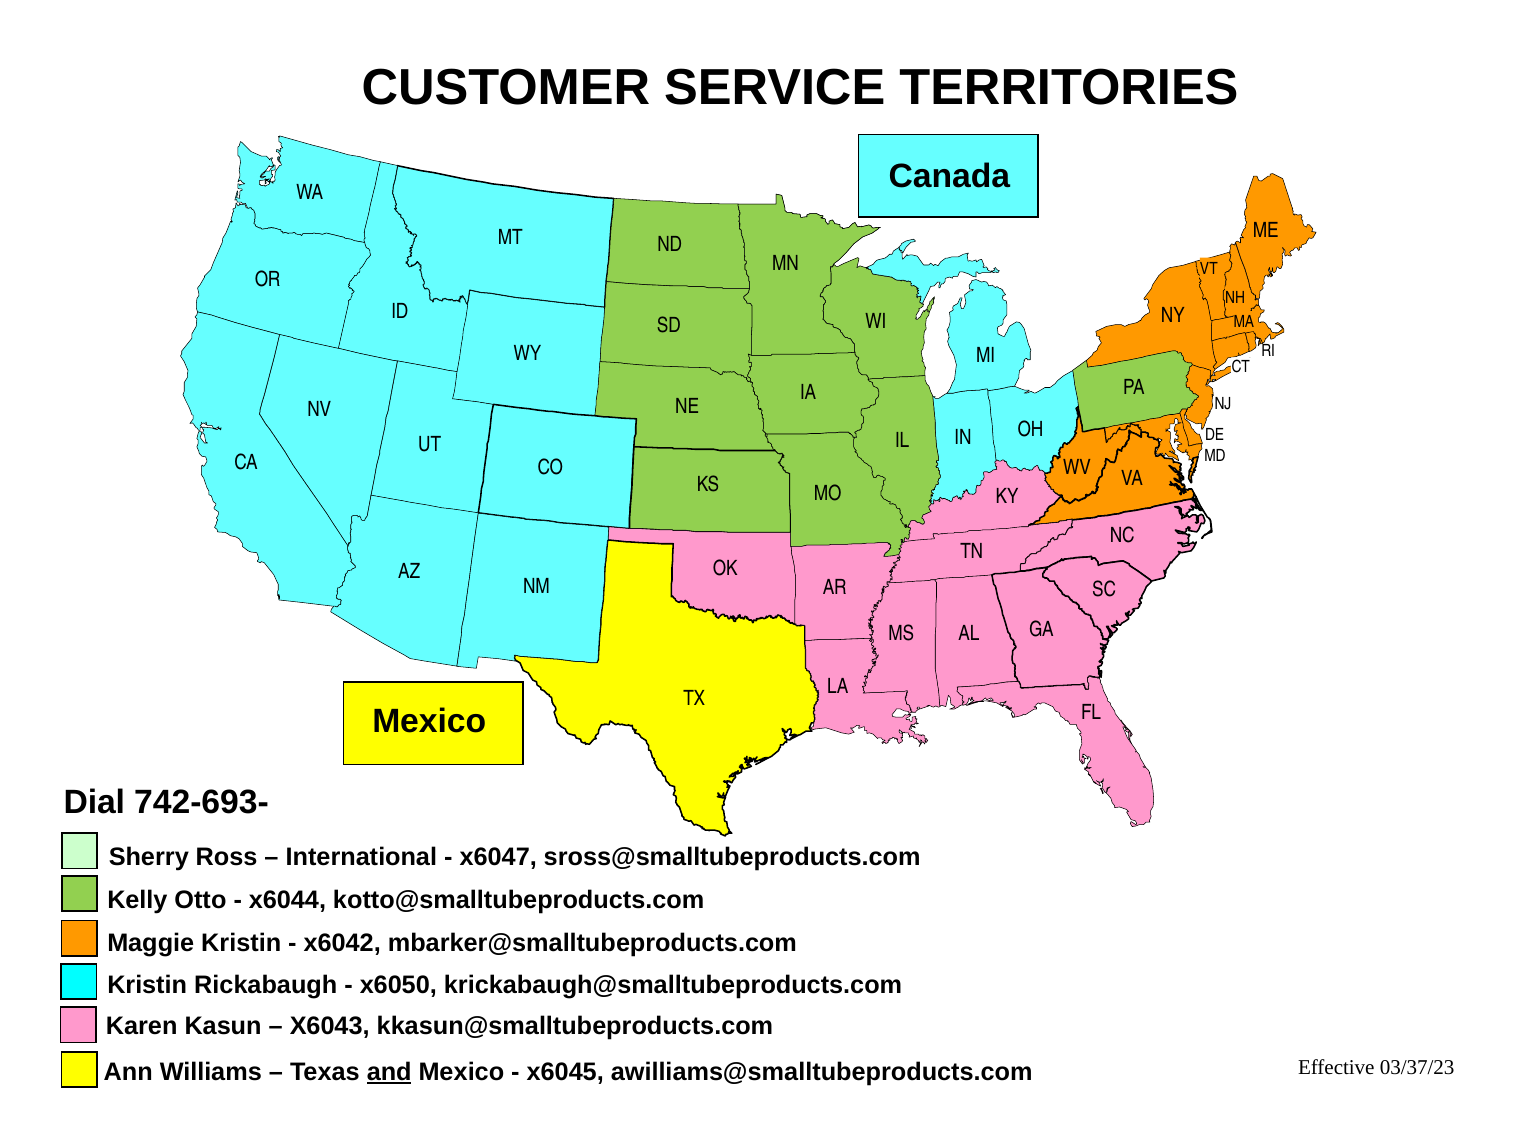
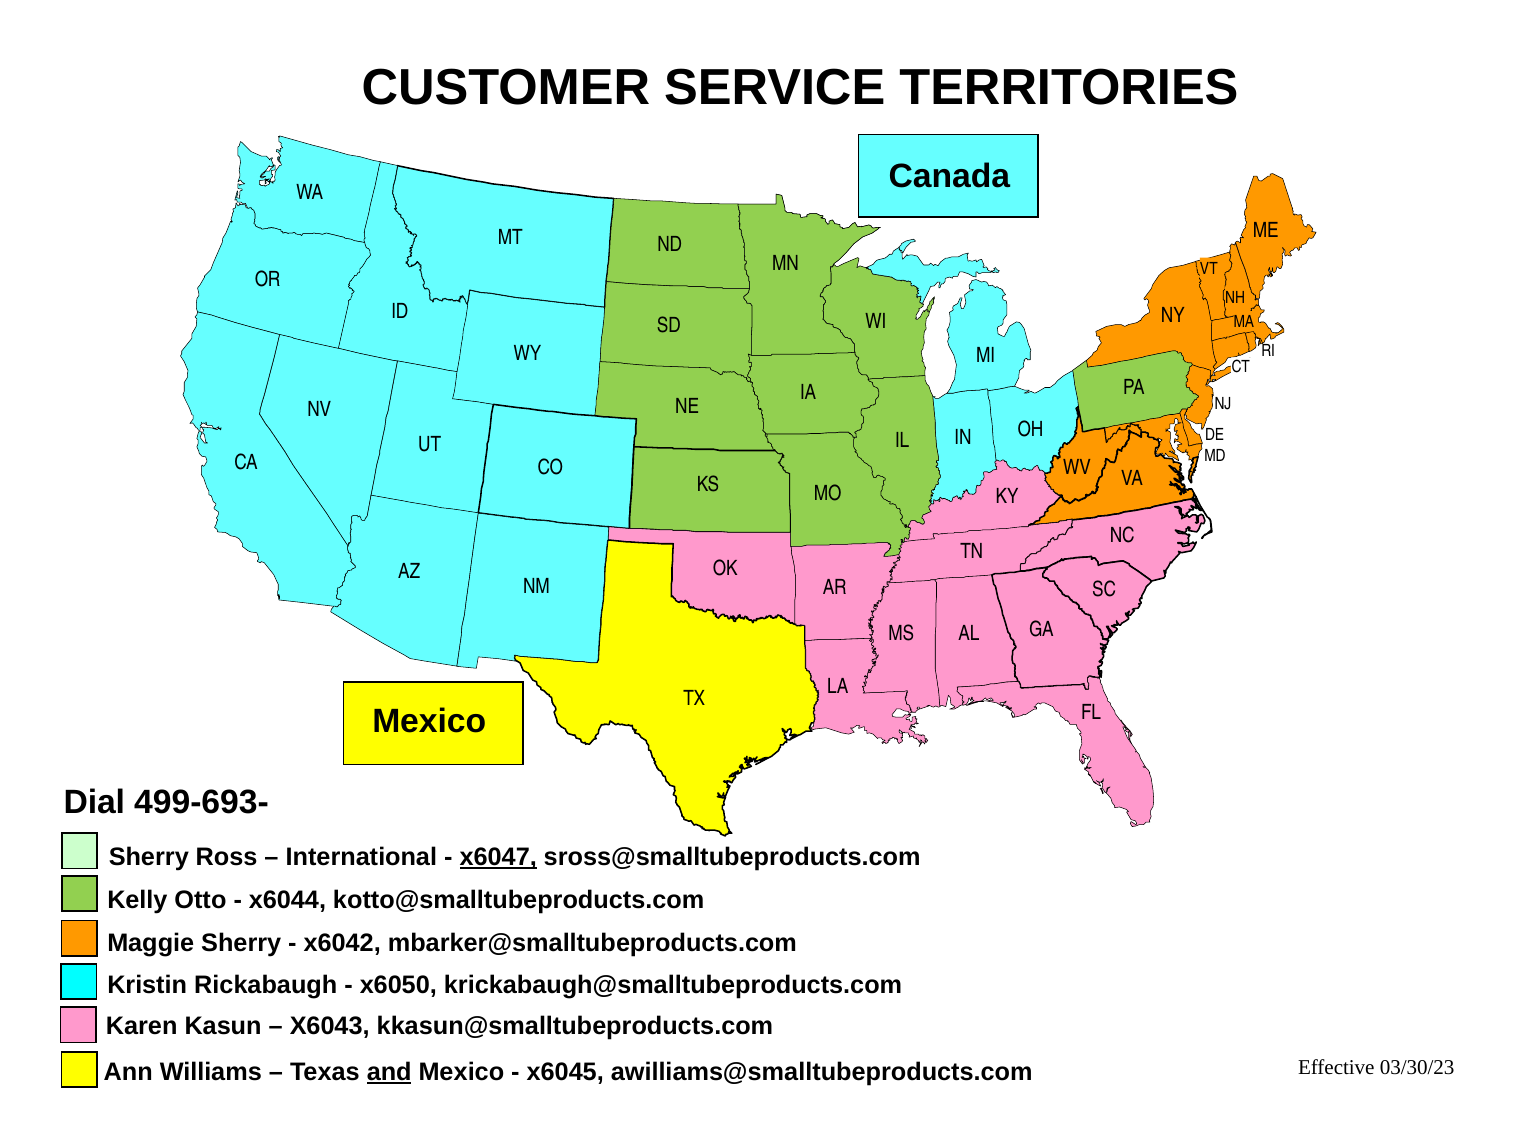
742-693-: 742-693- -> 499-693-
x6047 underline: none -> present
Maggie Kristin: Kristin -> Sherry
03/37/23: 03/37/23 -> 03/30/23
